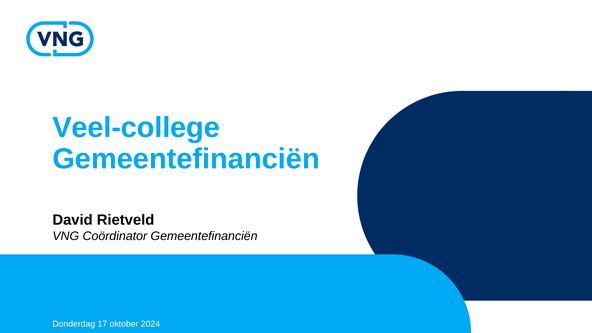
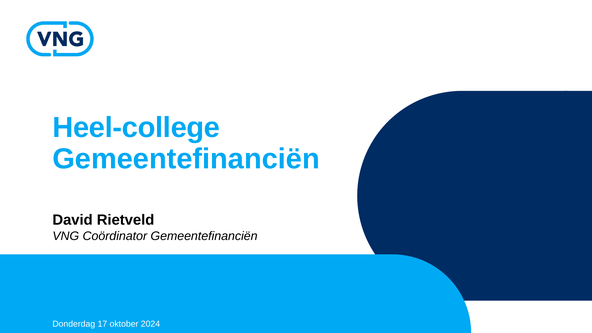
Veel-college: Veel-college -> Heel-college
